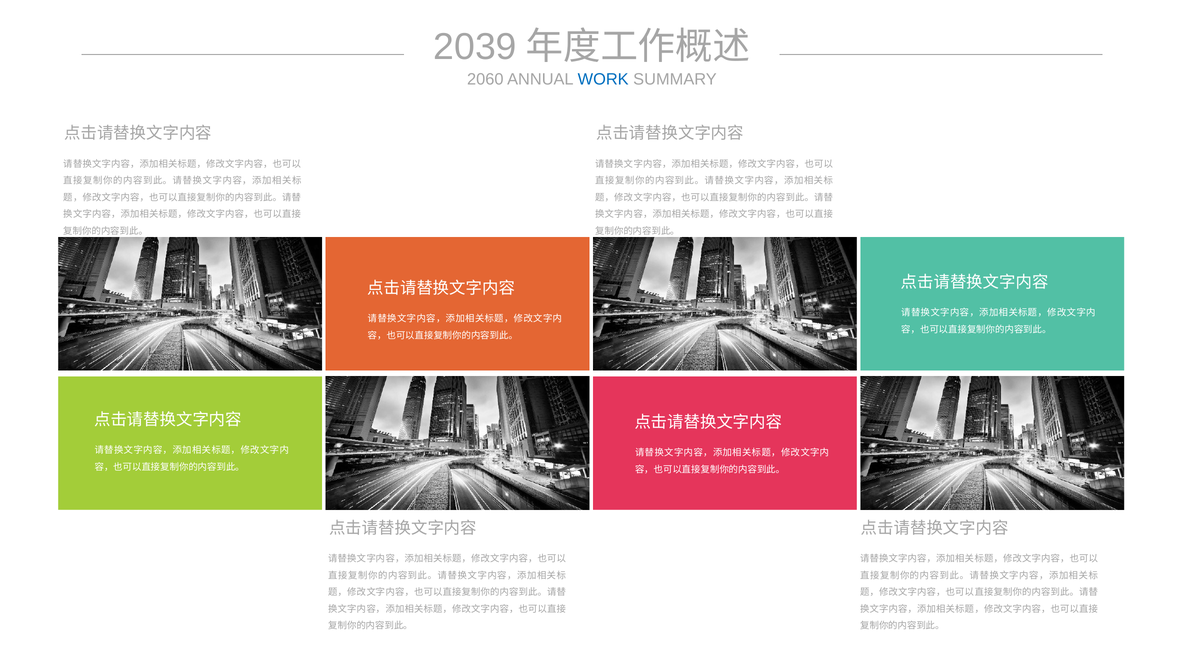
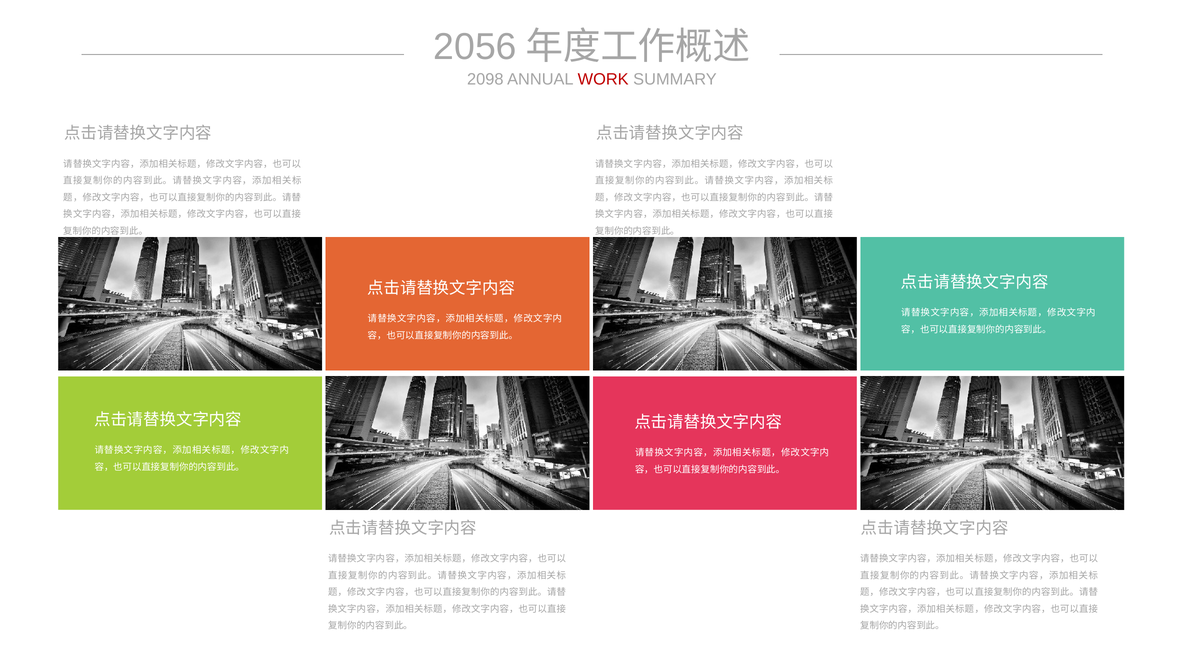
2039: 2039 -> 2056
2060: 2060 -> 2098
WORK colour: blue -> red
